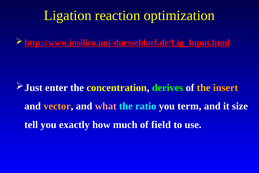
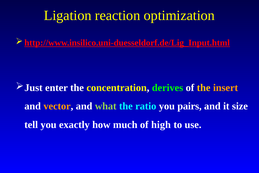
what colour: pink -> light green
term: term -> pairs
field: field -> high
